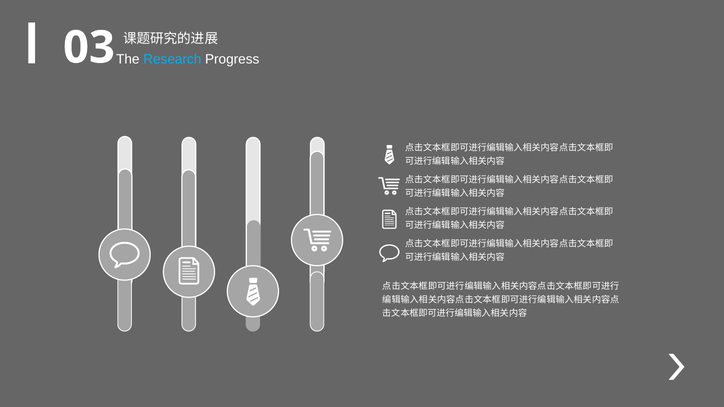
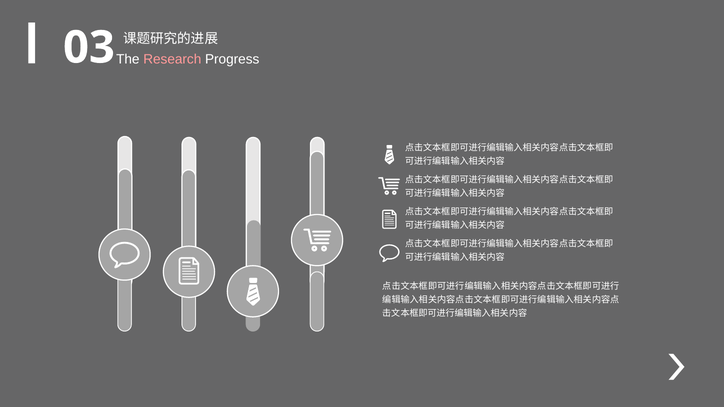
Research colour: light blue -> pink
